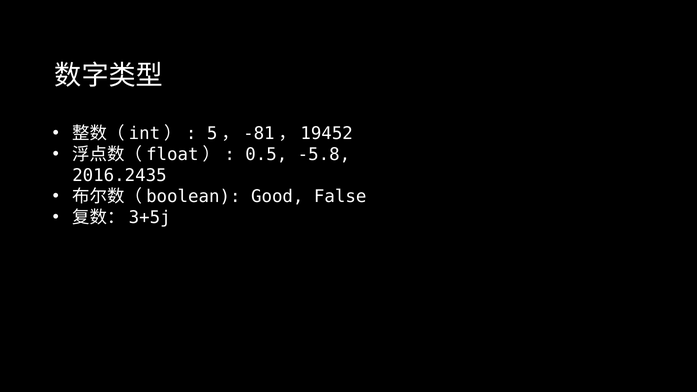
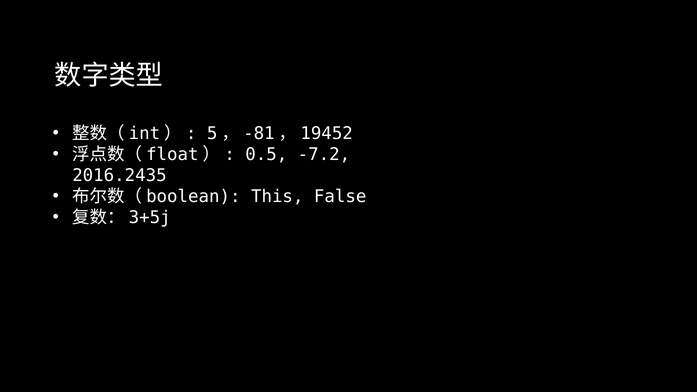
-5.8: -5.8 -> -7.2
Good: Good -> This
